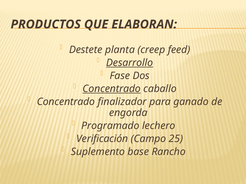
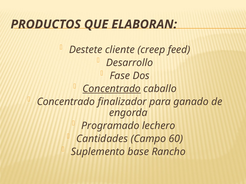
planta: planta -> cliente
Desarrollo underline: present -> none
Verificación: Verificación -> Cantidades
25: 25 -> 60
